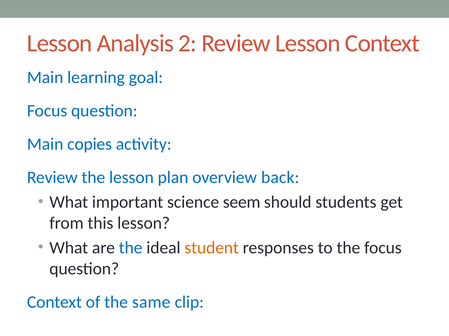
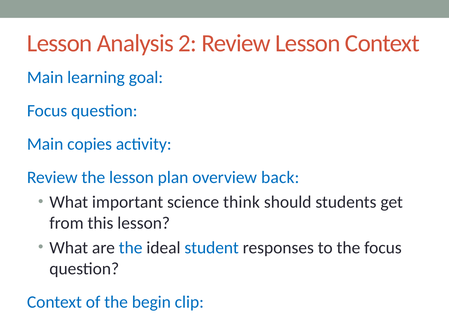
seem: seem -> think
student colour: orange -> blue
same: same -> begin
